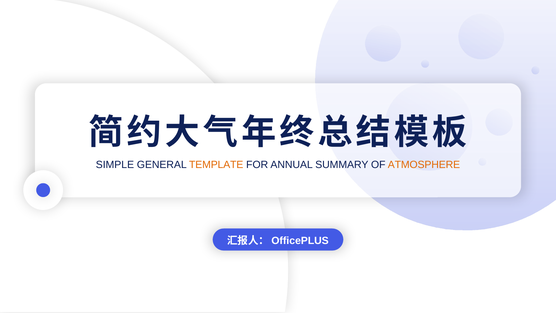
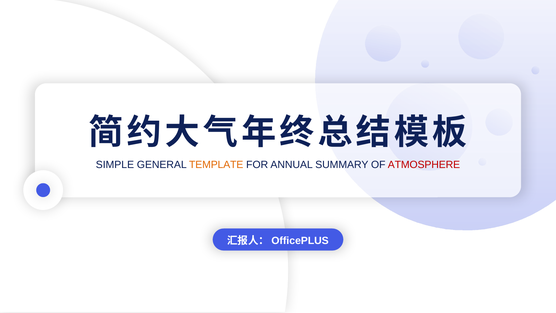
ATMOSPHERE colour: orange -> red
